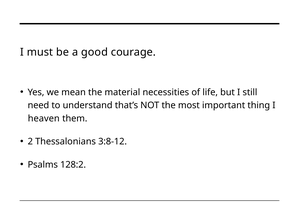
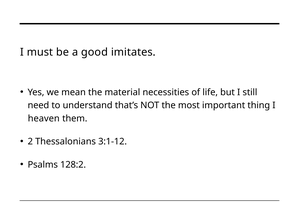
courage: courage -> imitates
3:8-12: 3:8-12 -> 3:1-12
